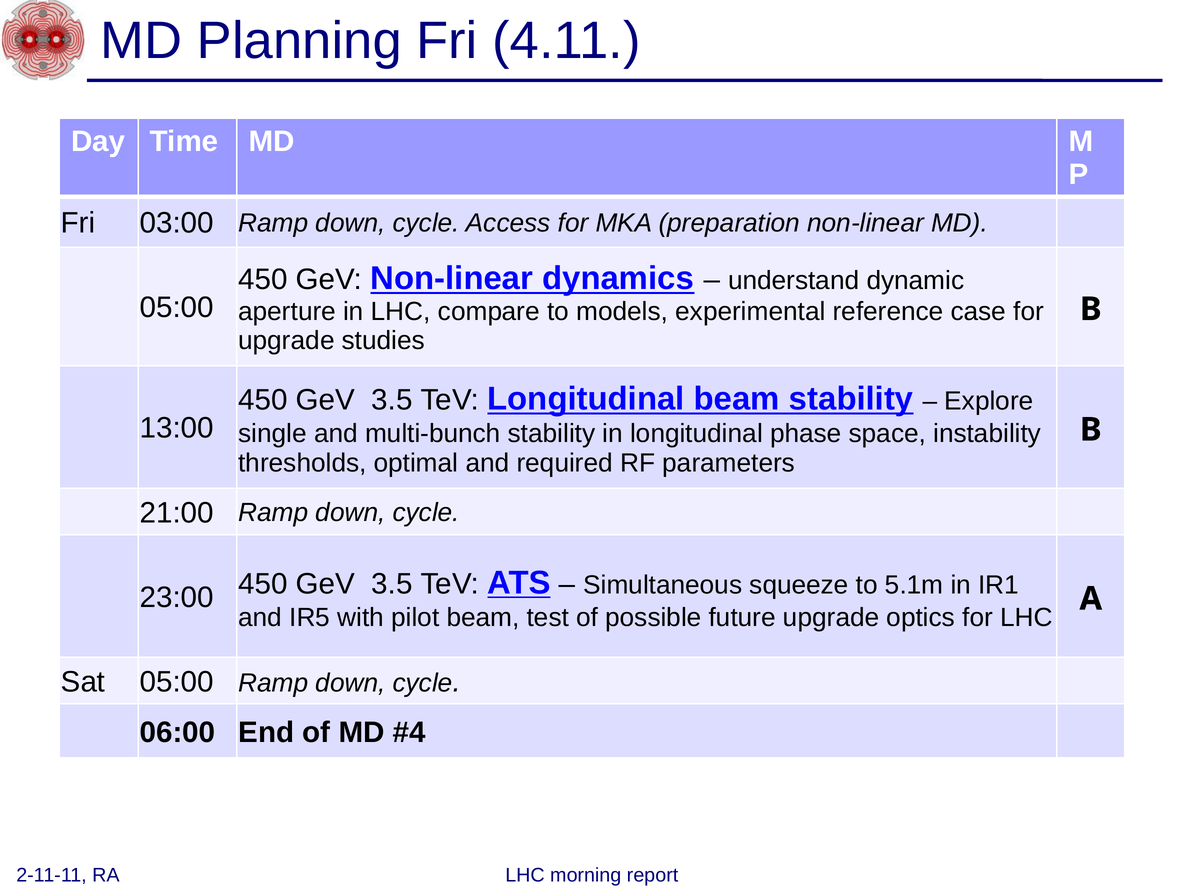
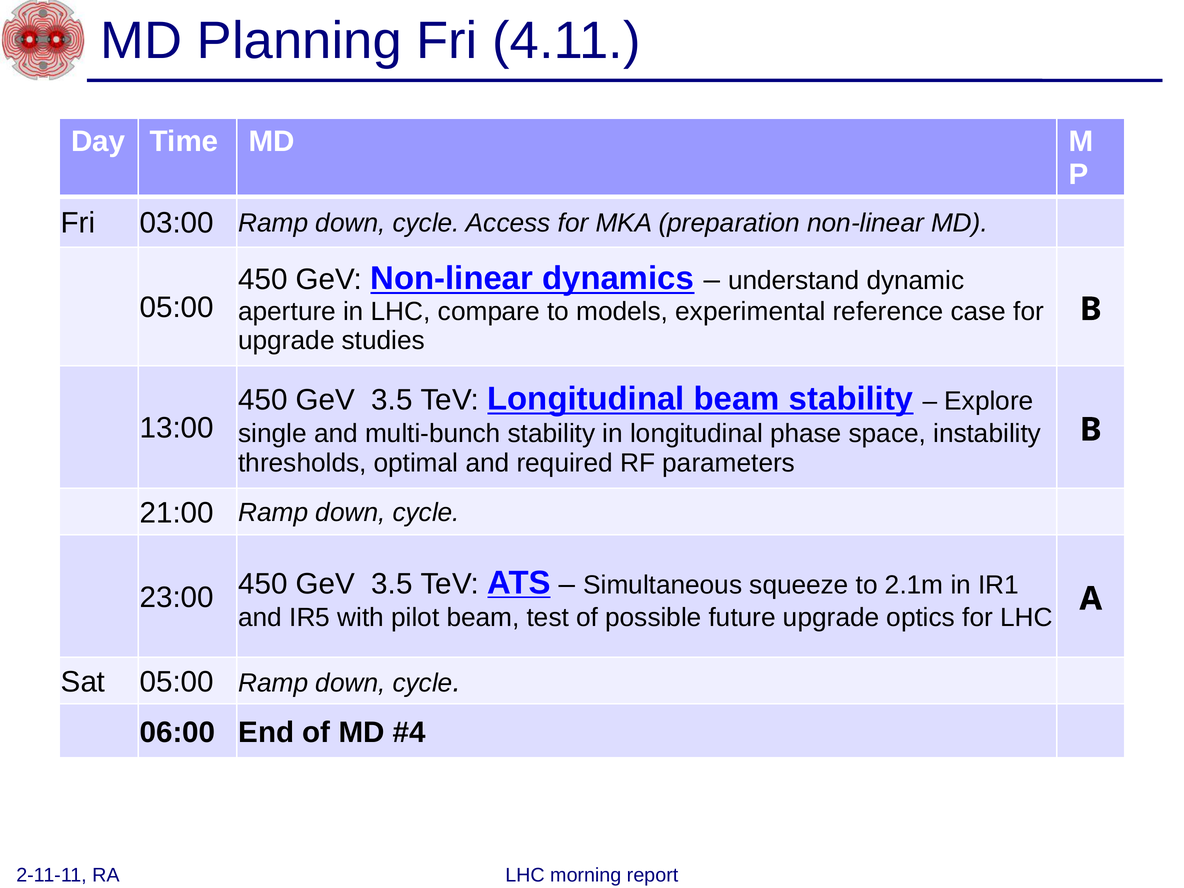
5.1m: 5.1m -> 2.1m
